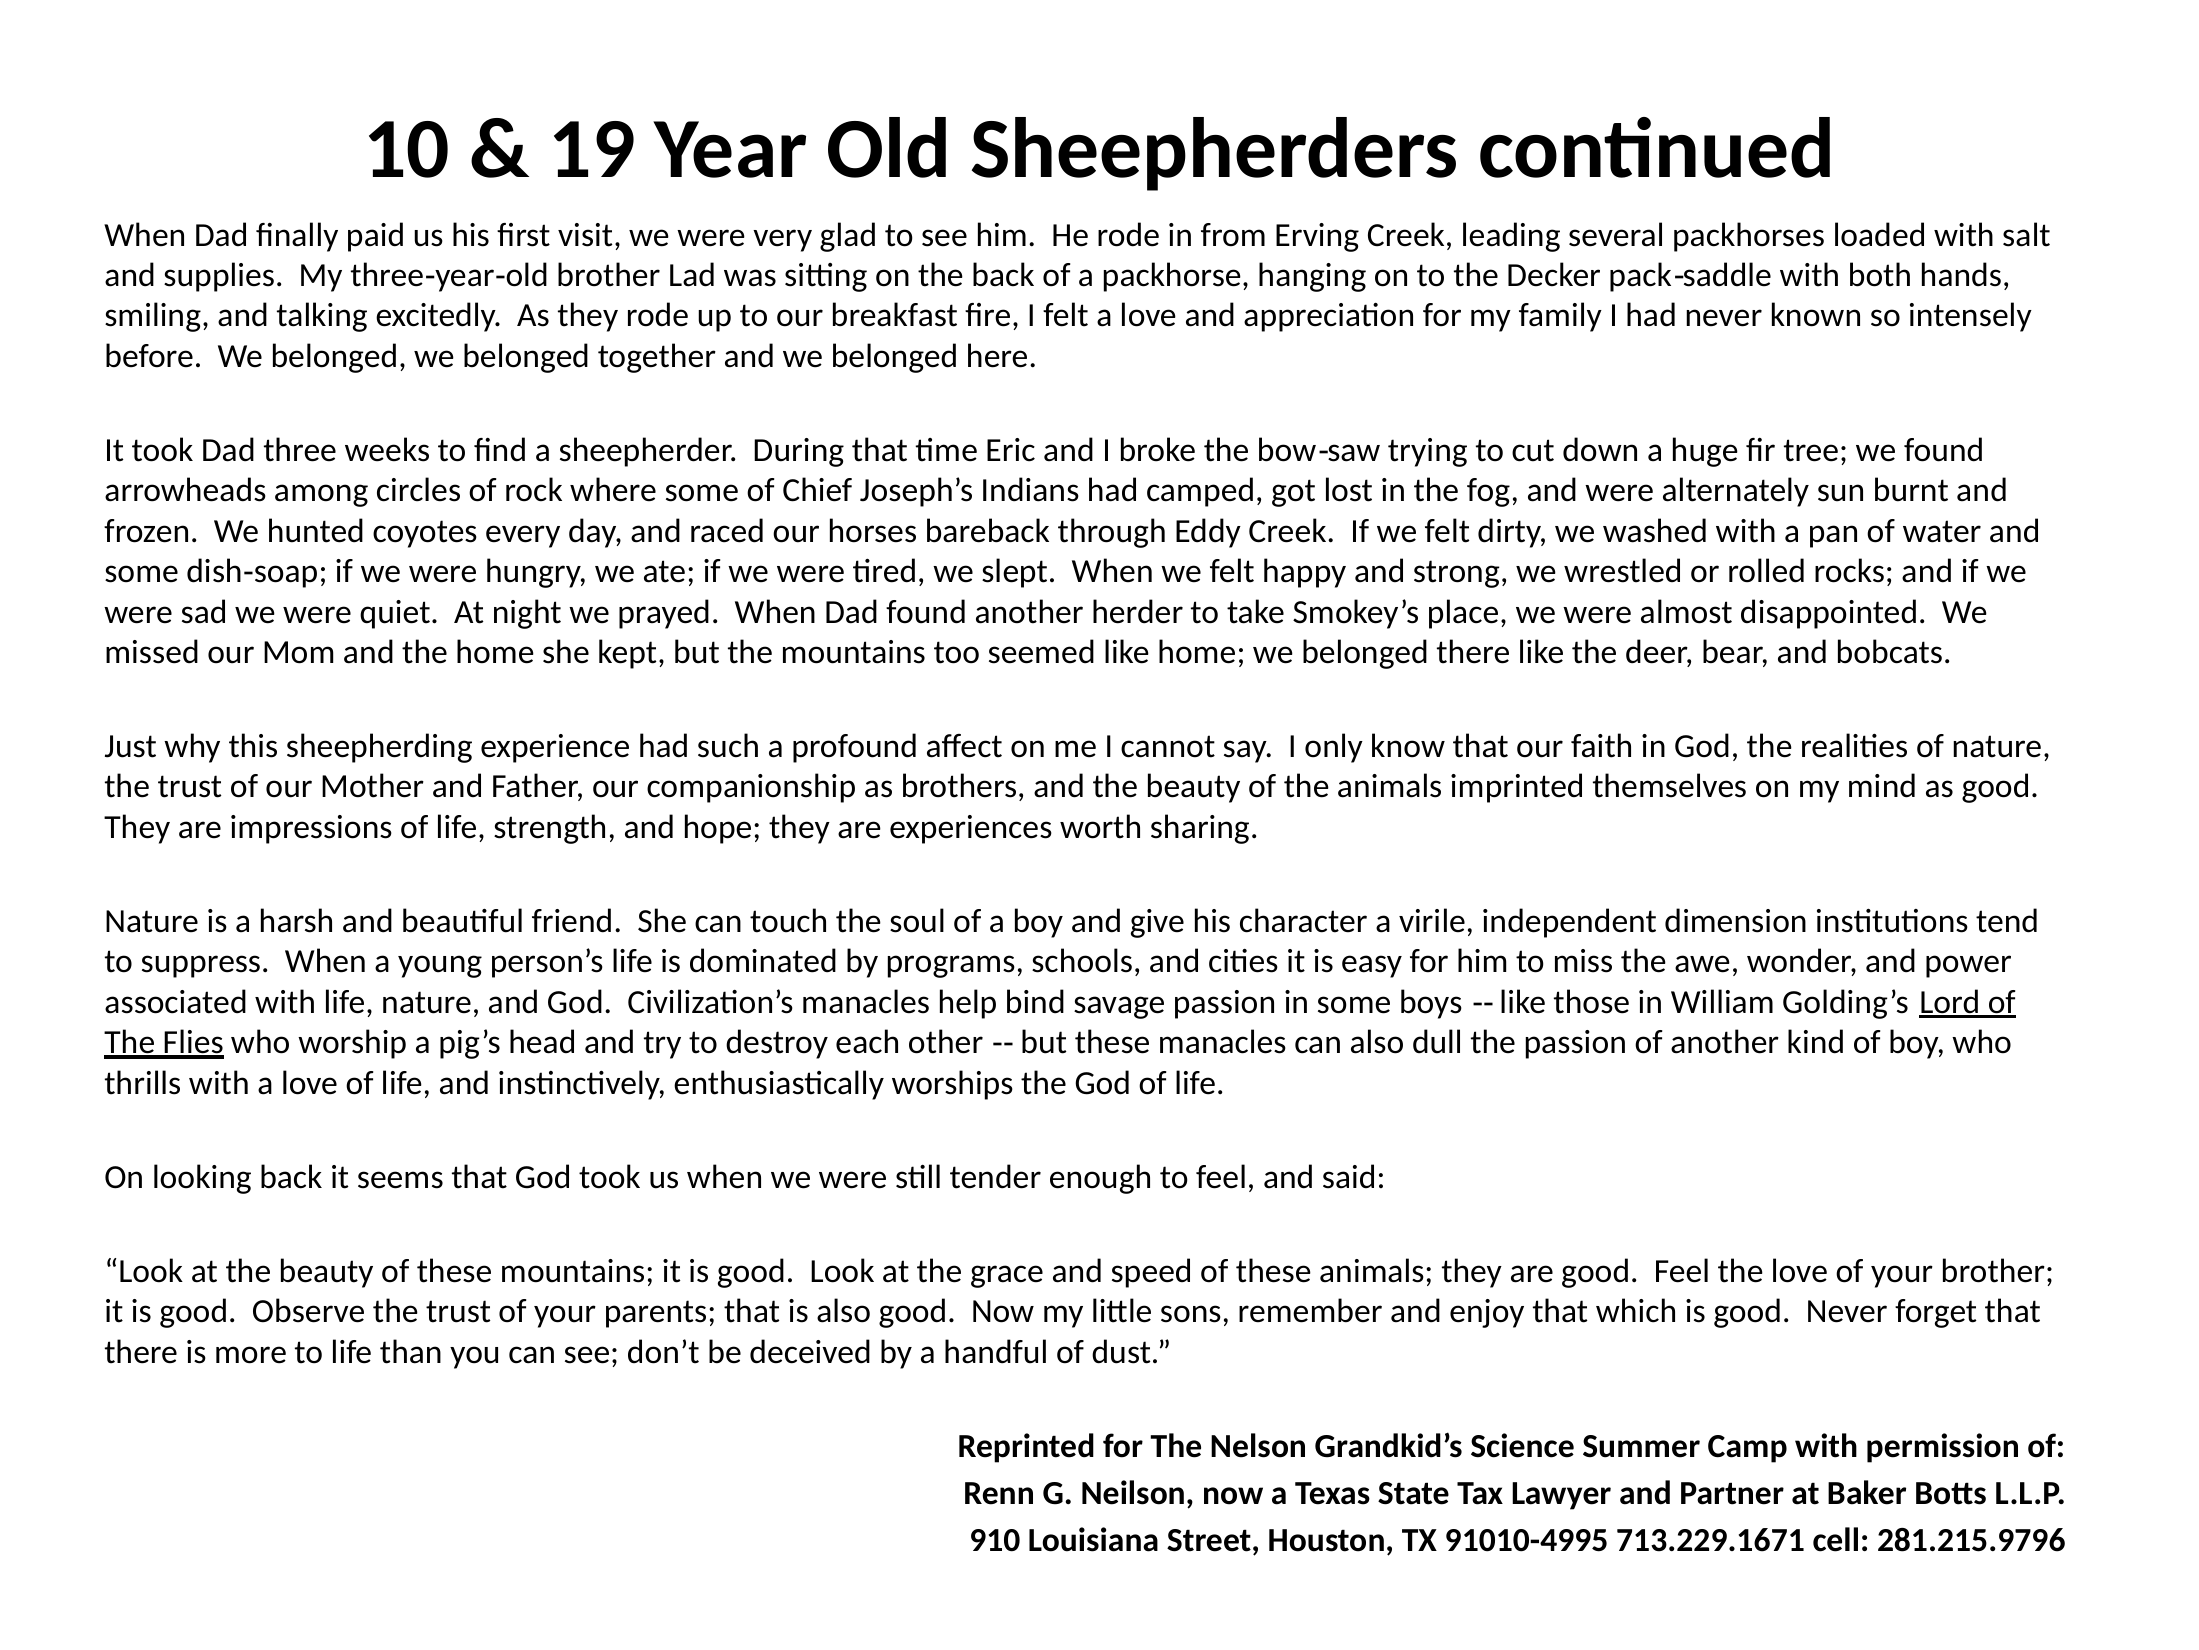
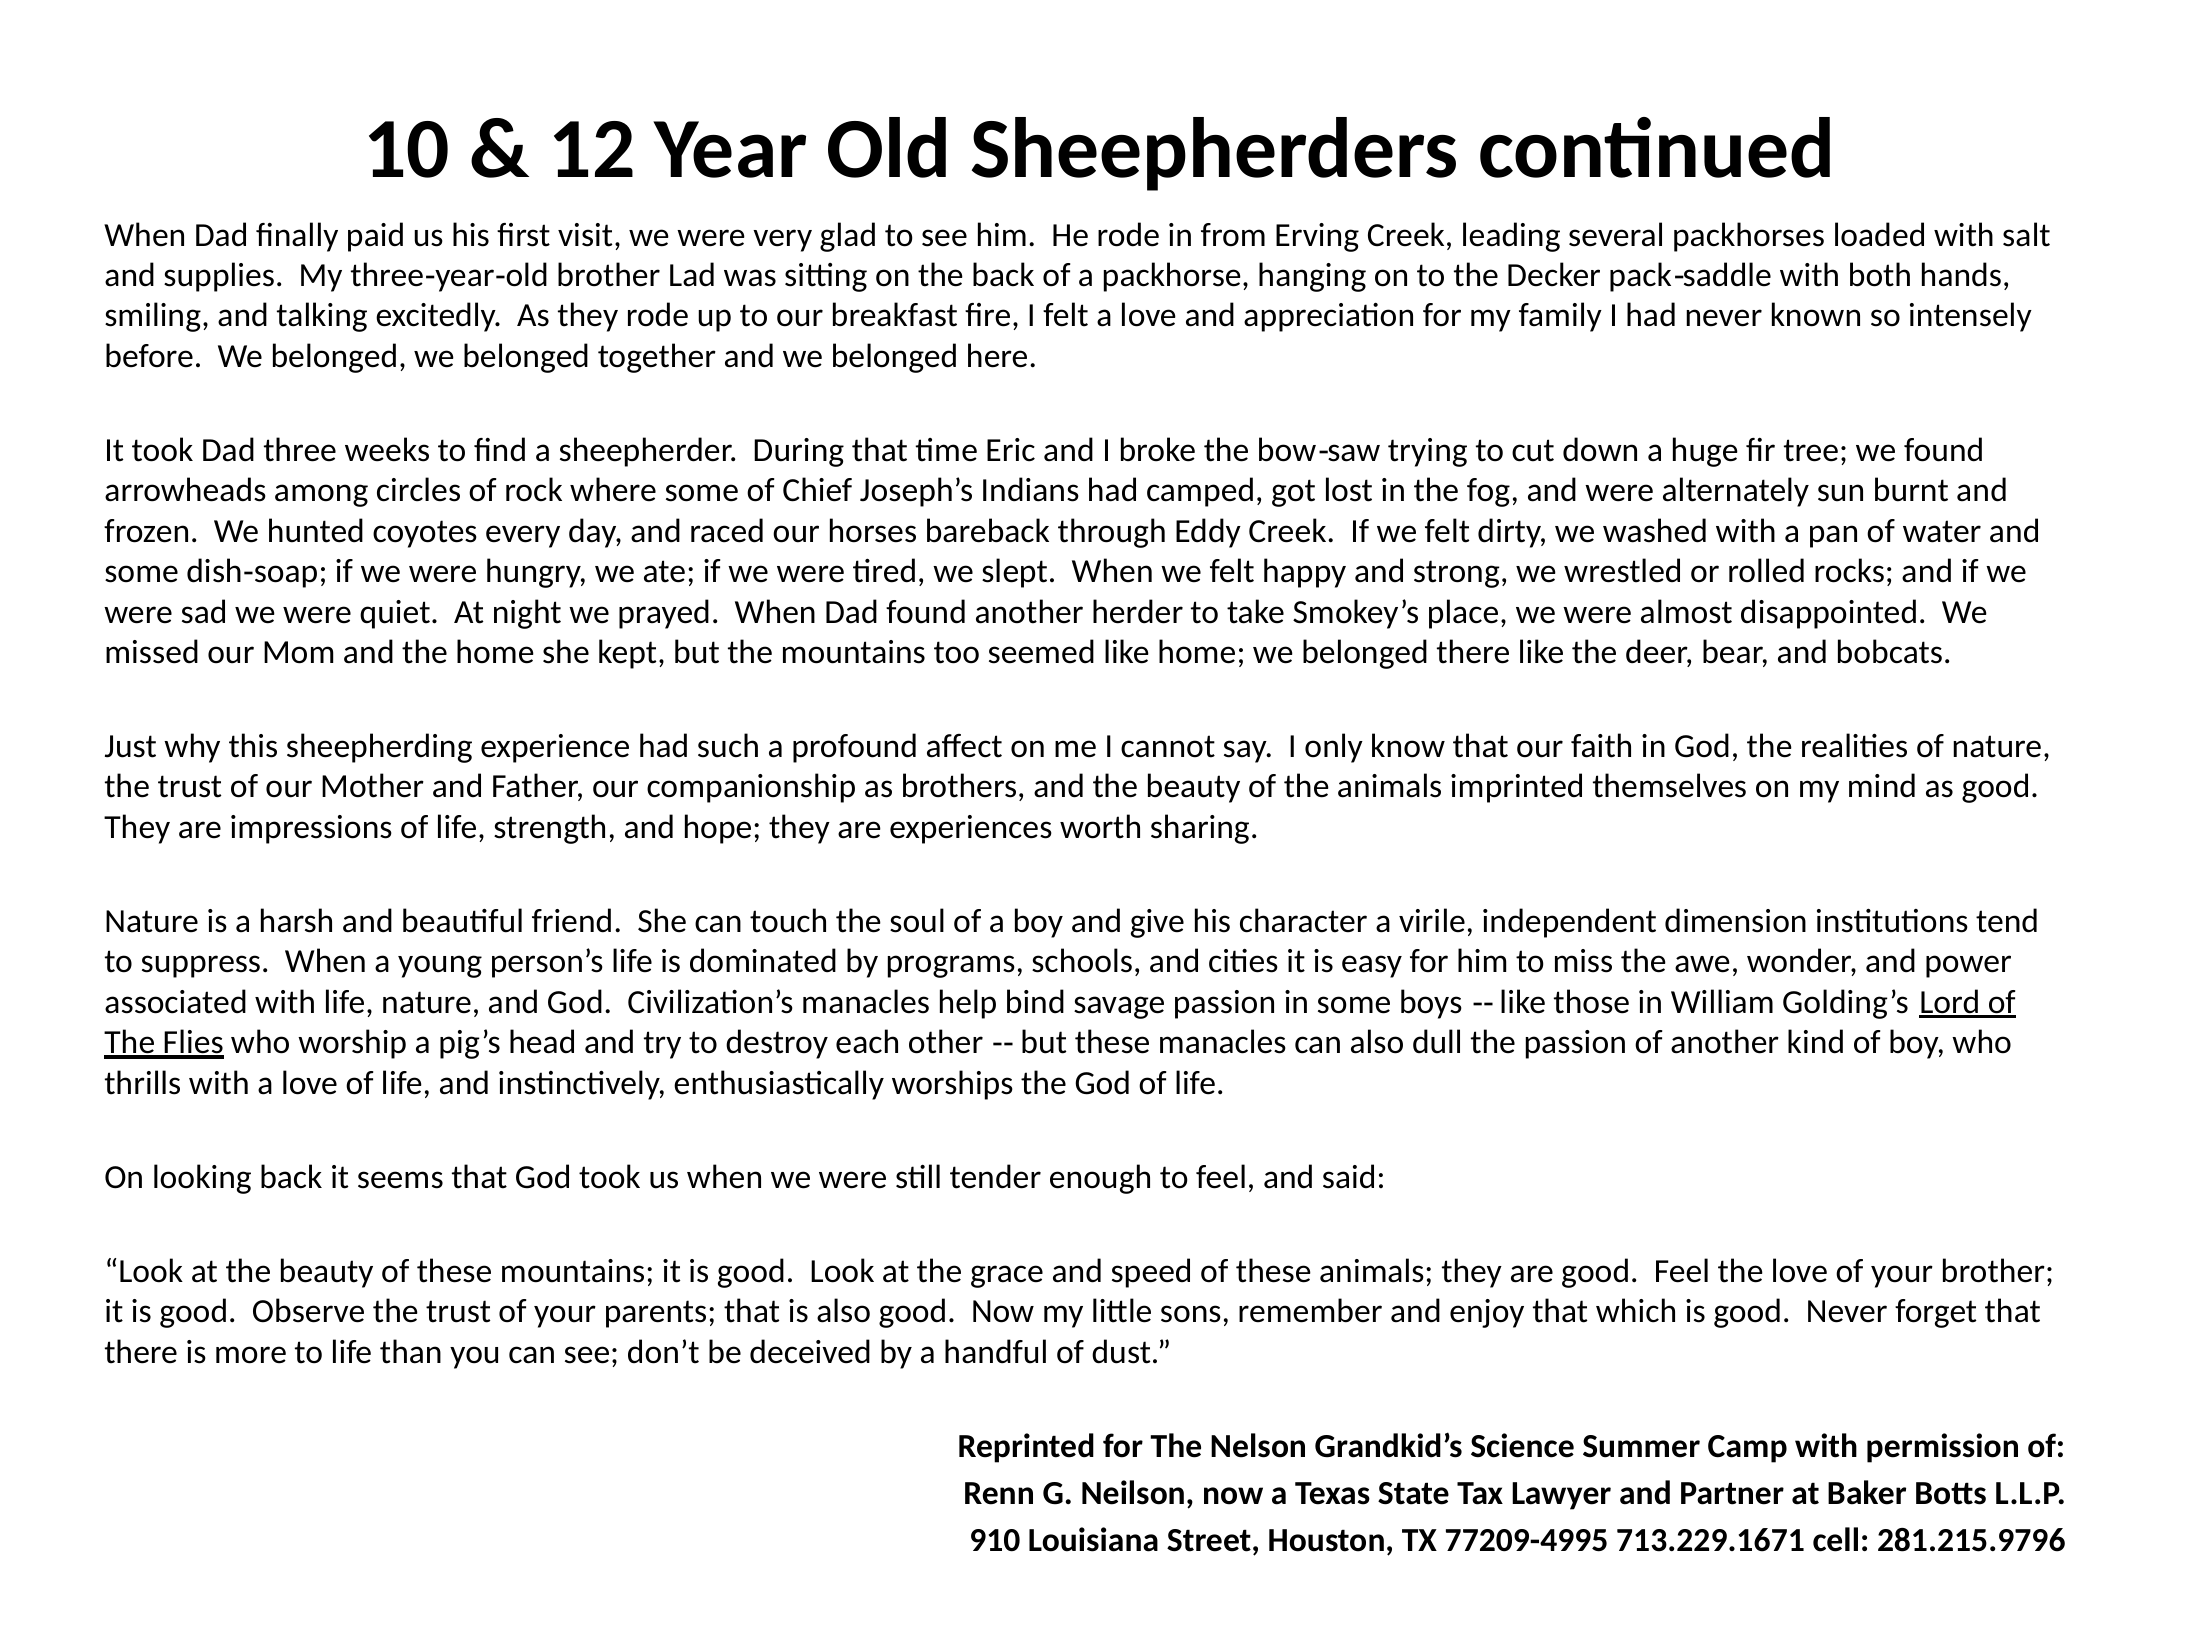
19: 19 -> 12
91010-4995: 91010-4995 -> 77209-4995
